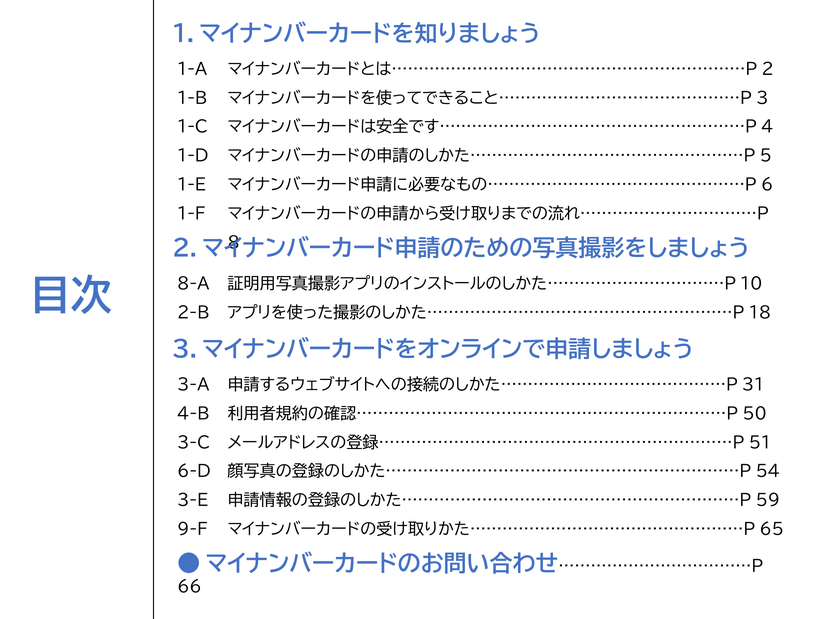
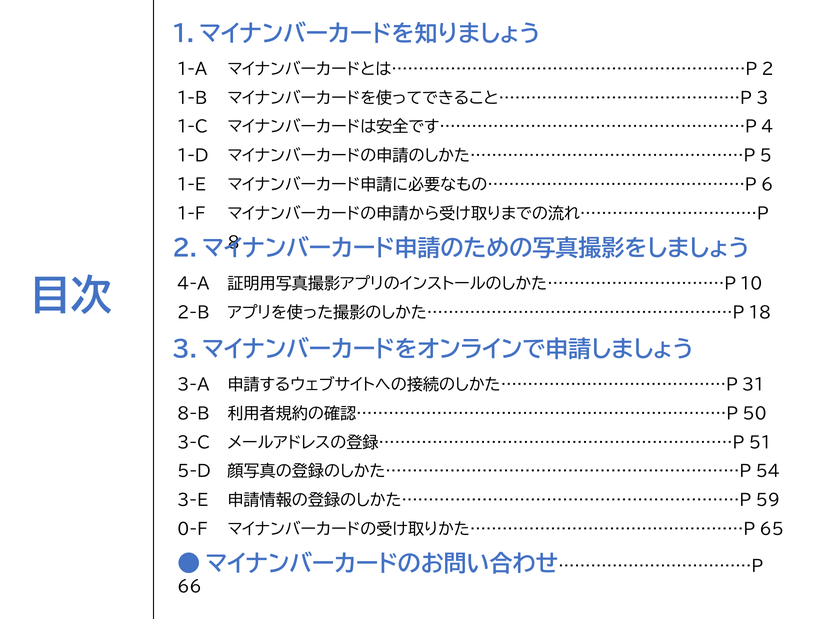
8-A: 8-A -> 4-A
4-B: 4-B -> 8-B
6-D: 6-D -> 5-D
9-F: 9-F -> 0-F
